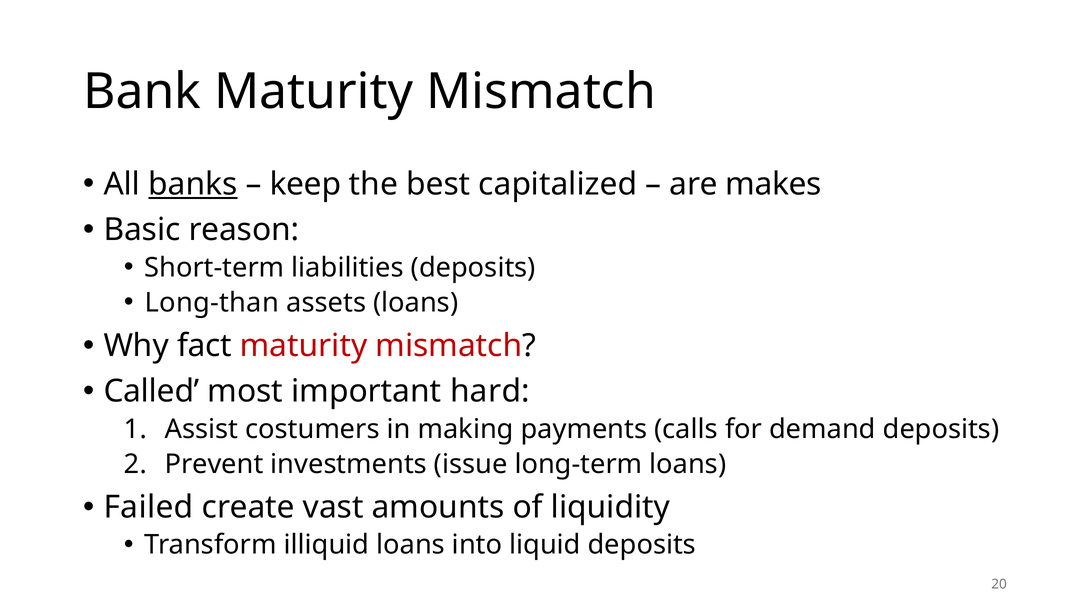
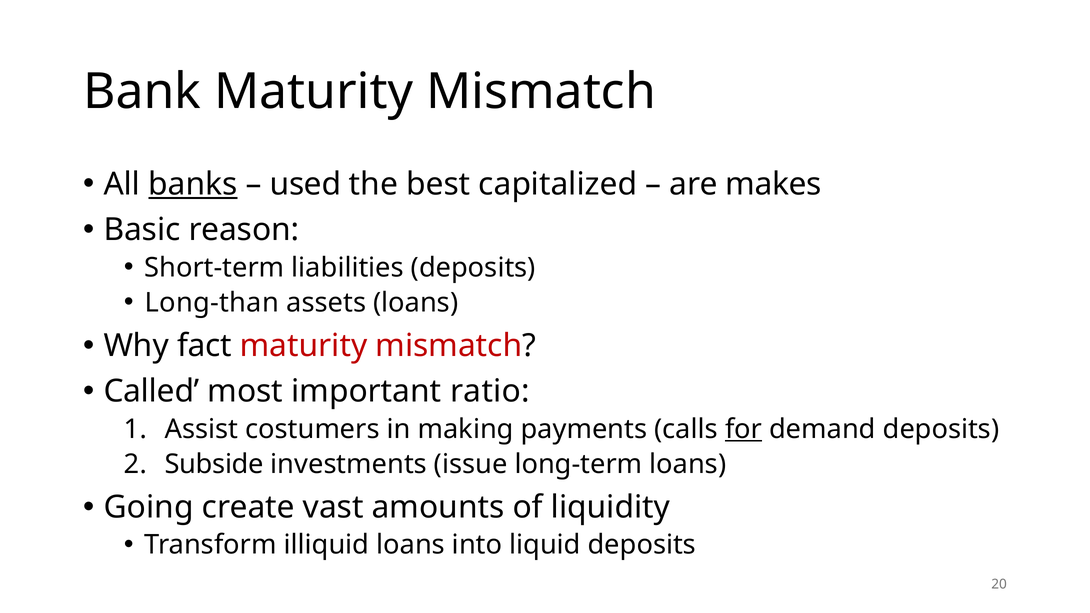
keep: keep -> used
hard: hard -> ratio
for underline: none -> present
Prevent: Prevent -> Subside
Failed: Failed -> Going
